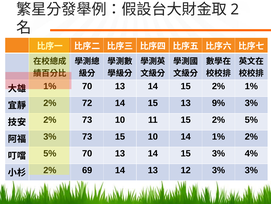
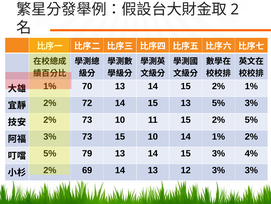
13 9%: 9% -> 5%
70 at (87, 153): 70 -> 79
